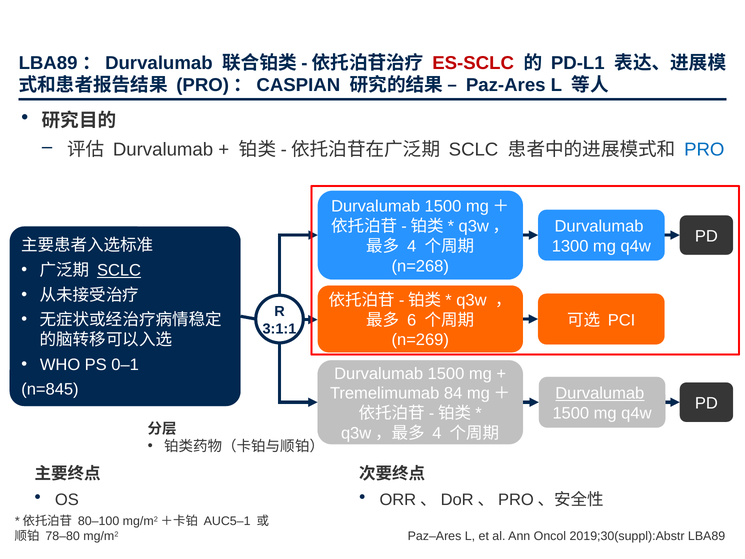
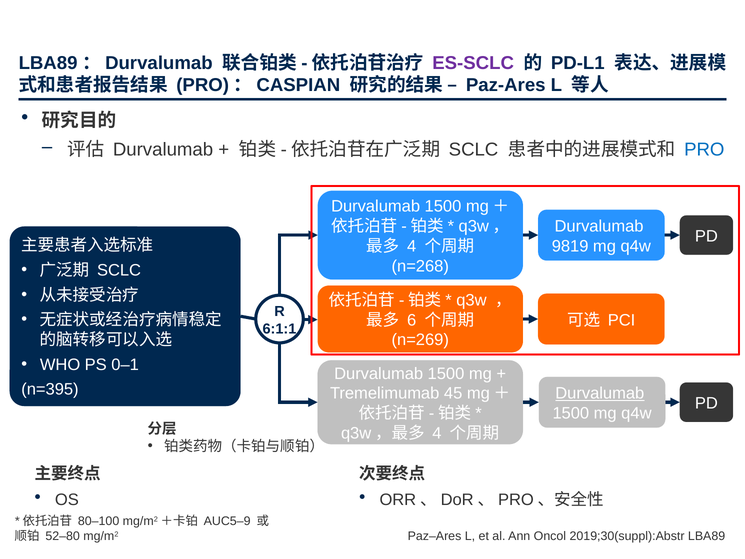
ES-SCLC colour: red -> purple
1300: 1300 -> 9819
SCLC at (119, 270) underline: present -> none
3:1:1: 3:1:1 -> 6:1:1
n=845: n=845 -> n=395
84: 84 -> 45
AUC5–1: AUC5–1 -> AUC5–9
78–80: 78–80 -> 52–80
